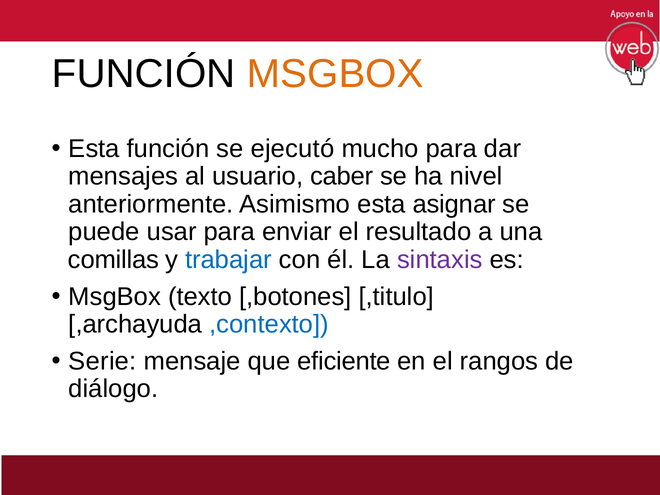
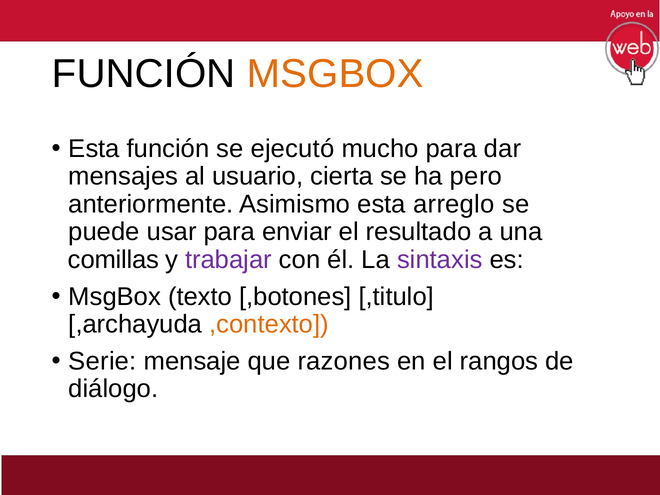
caber: caber -> cierta
nivel: nivel -> pero
asignar: asignar -> arreglo
trabajar colour: blue -> purple
,contexto colour: blue -> orange
eficiente: eficiente -> razones
